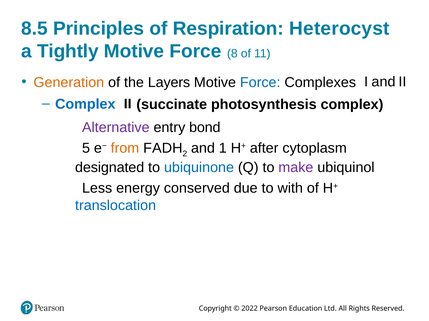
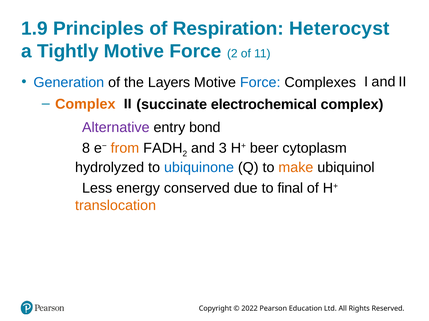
8.5: 8.5 -> 1.9
Force 8: 8 -> 2
Generation colour: orange -> blue
Complex at (85, 104) colour: blue -> orange
photosynthesis: photosynthesis -> electrochemical
5: 5 -> 8
1: 1 -> 3
after: after -> beer
designated: designated -> hydrolyzed
make colour: purple -> orange
with: with -> final
translocation colour: blue -> orange
